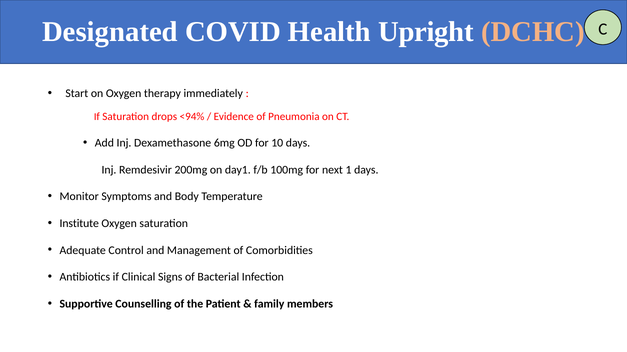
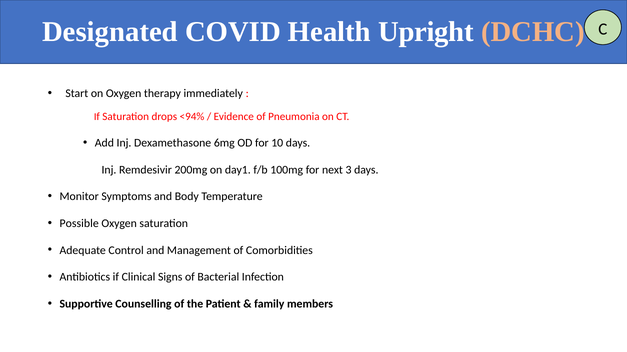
1: 1 -> 3
Institute: Institute -> Possible
